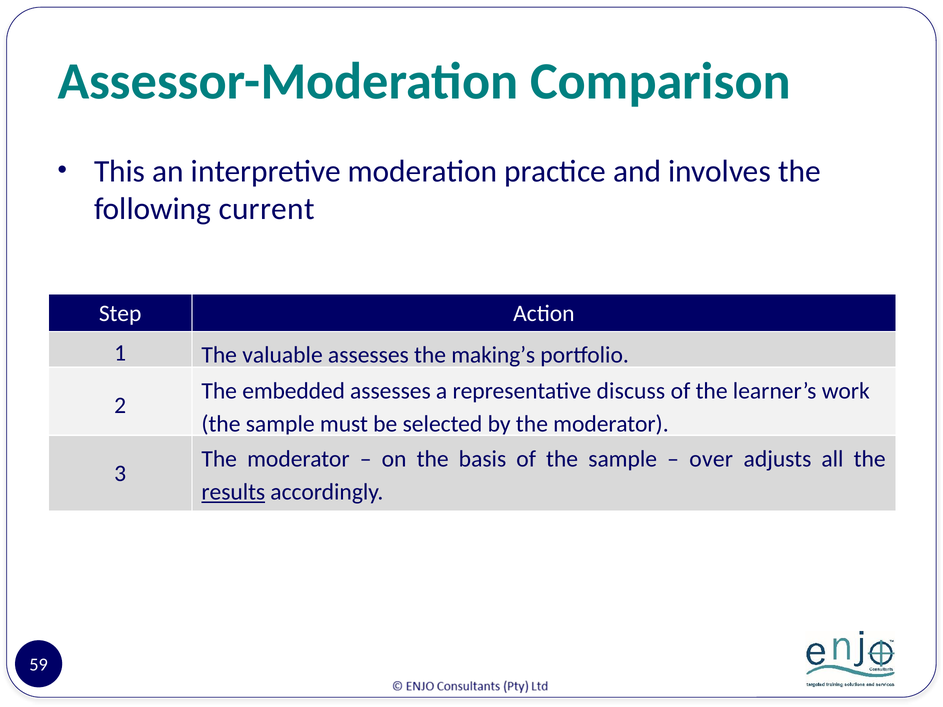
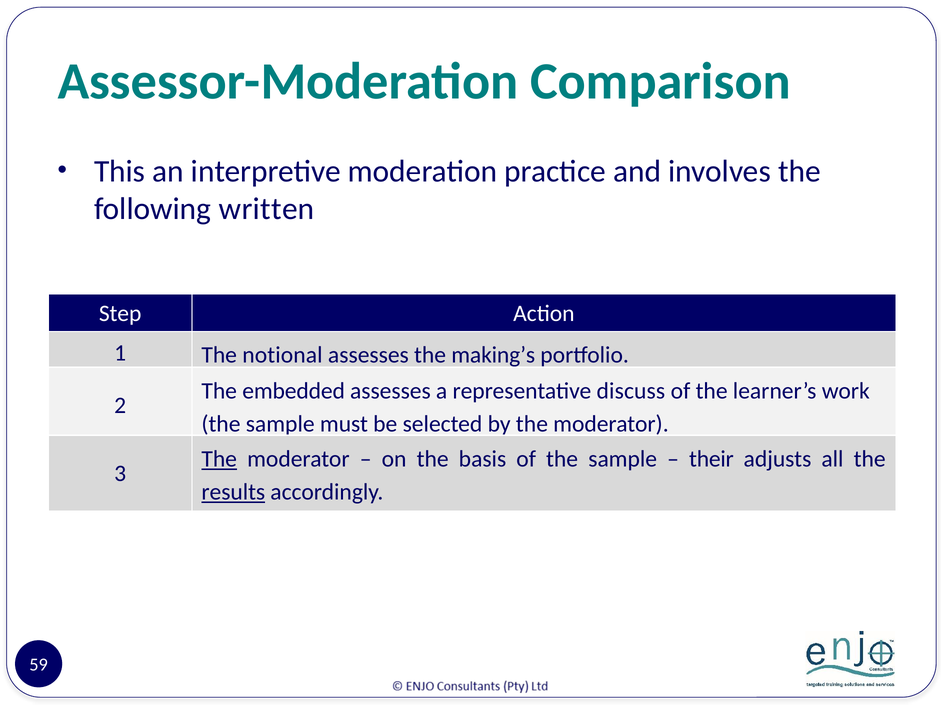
current: current -> written
valuable: valuable -> notional
The at (219, 459) underline: none -> present
over: over -> their
